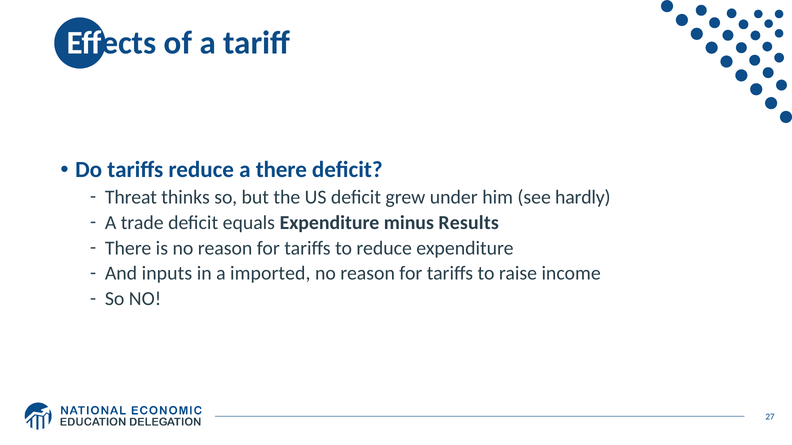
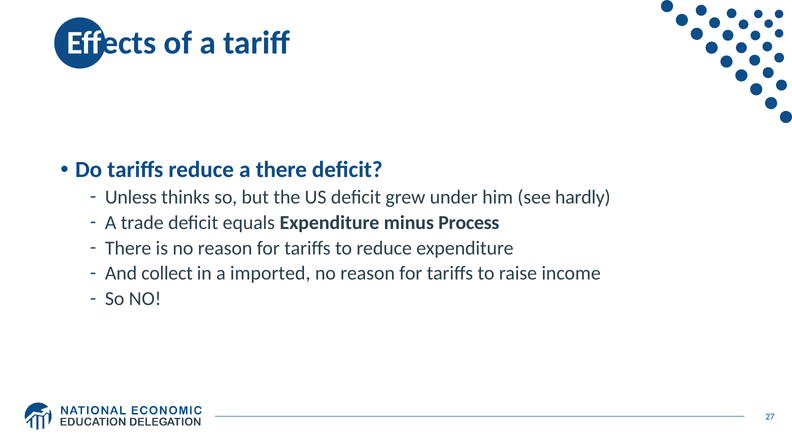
Threat: Threat -> Unless
Results: Results -> Process
inputs: inputs -> collect
